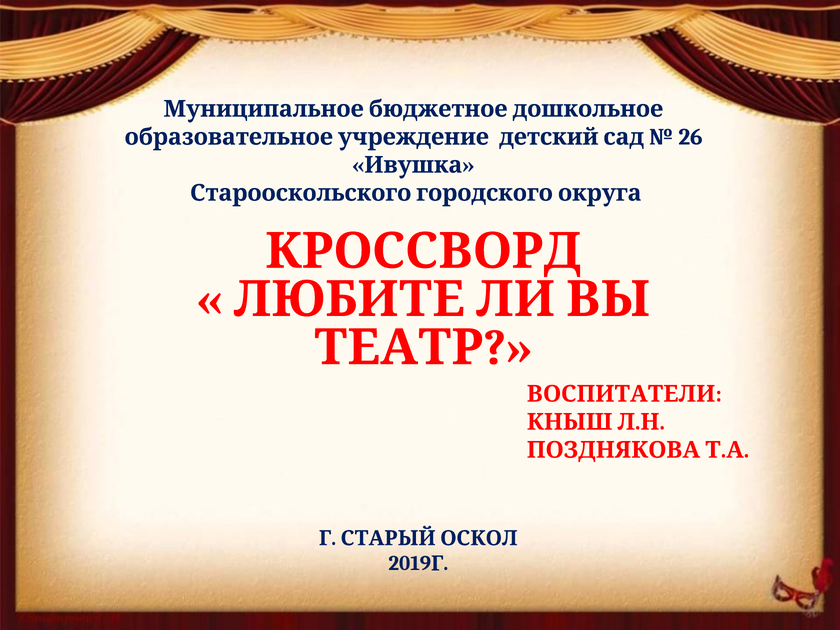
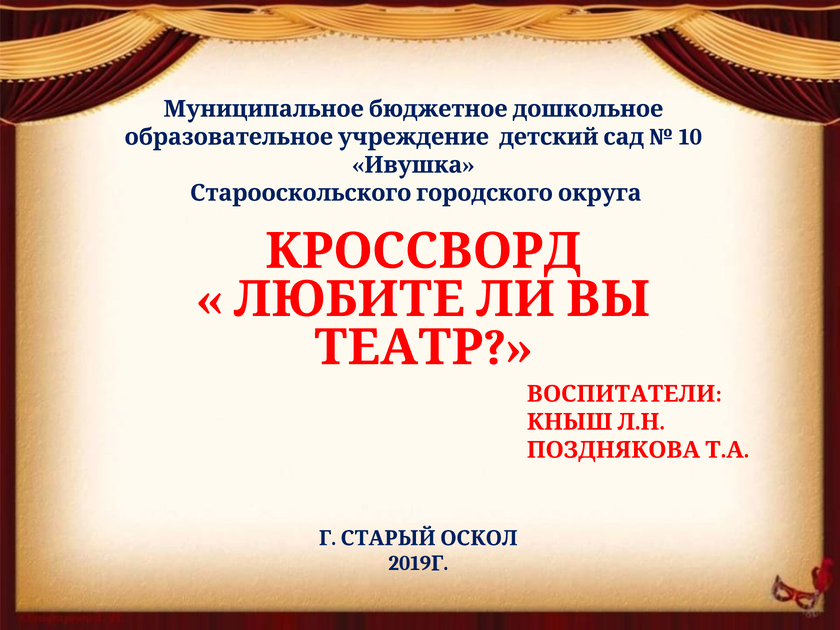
26: 26 -> 10
